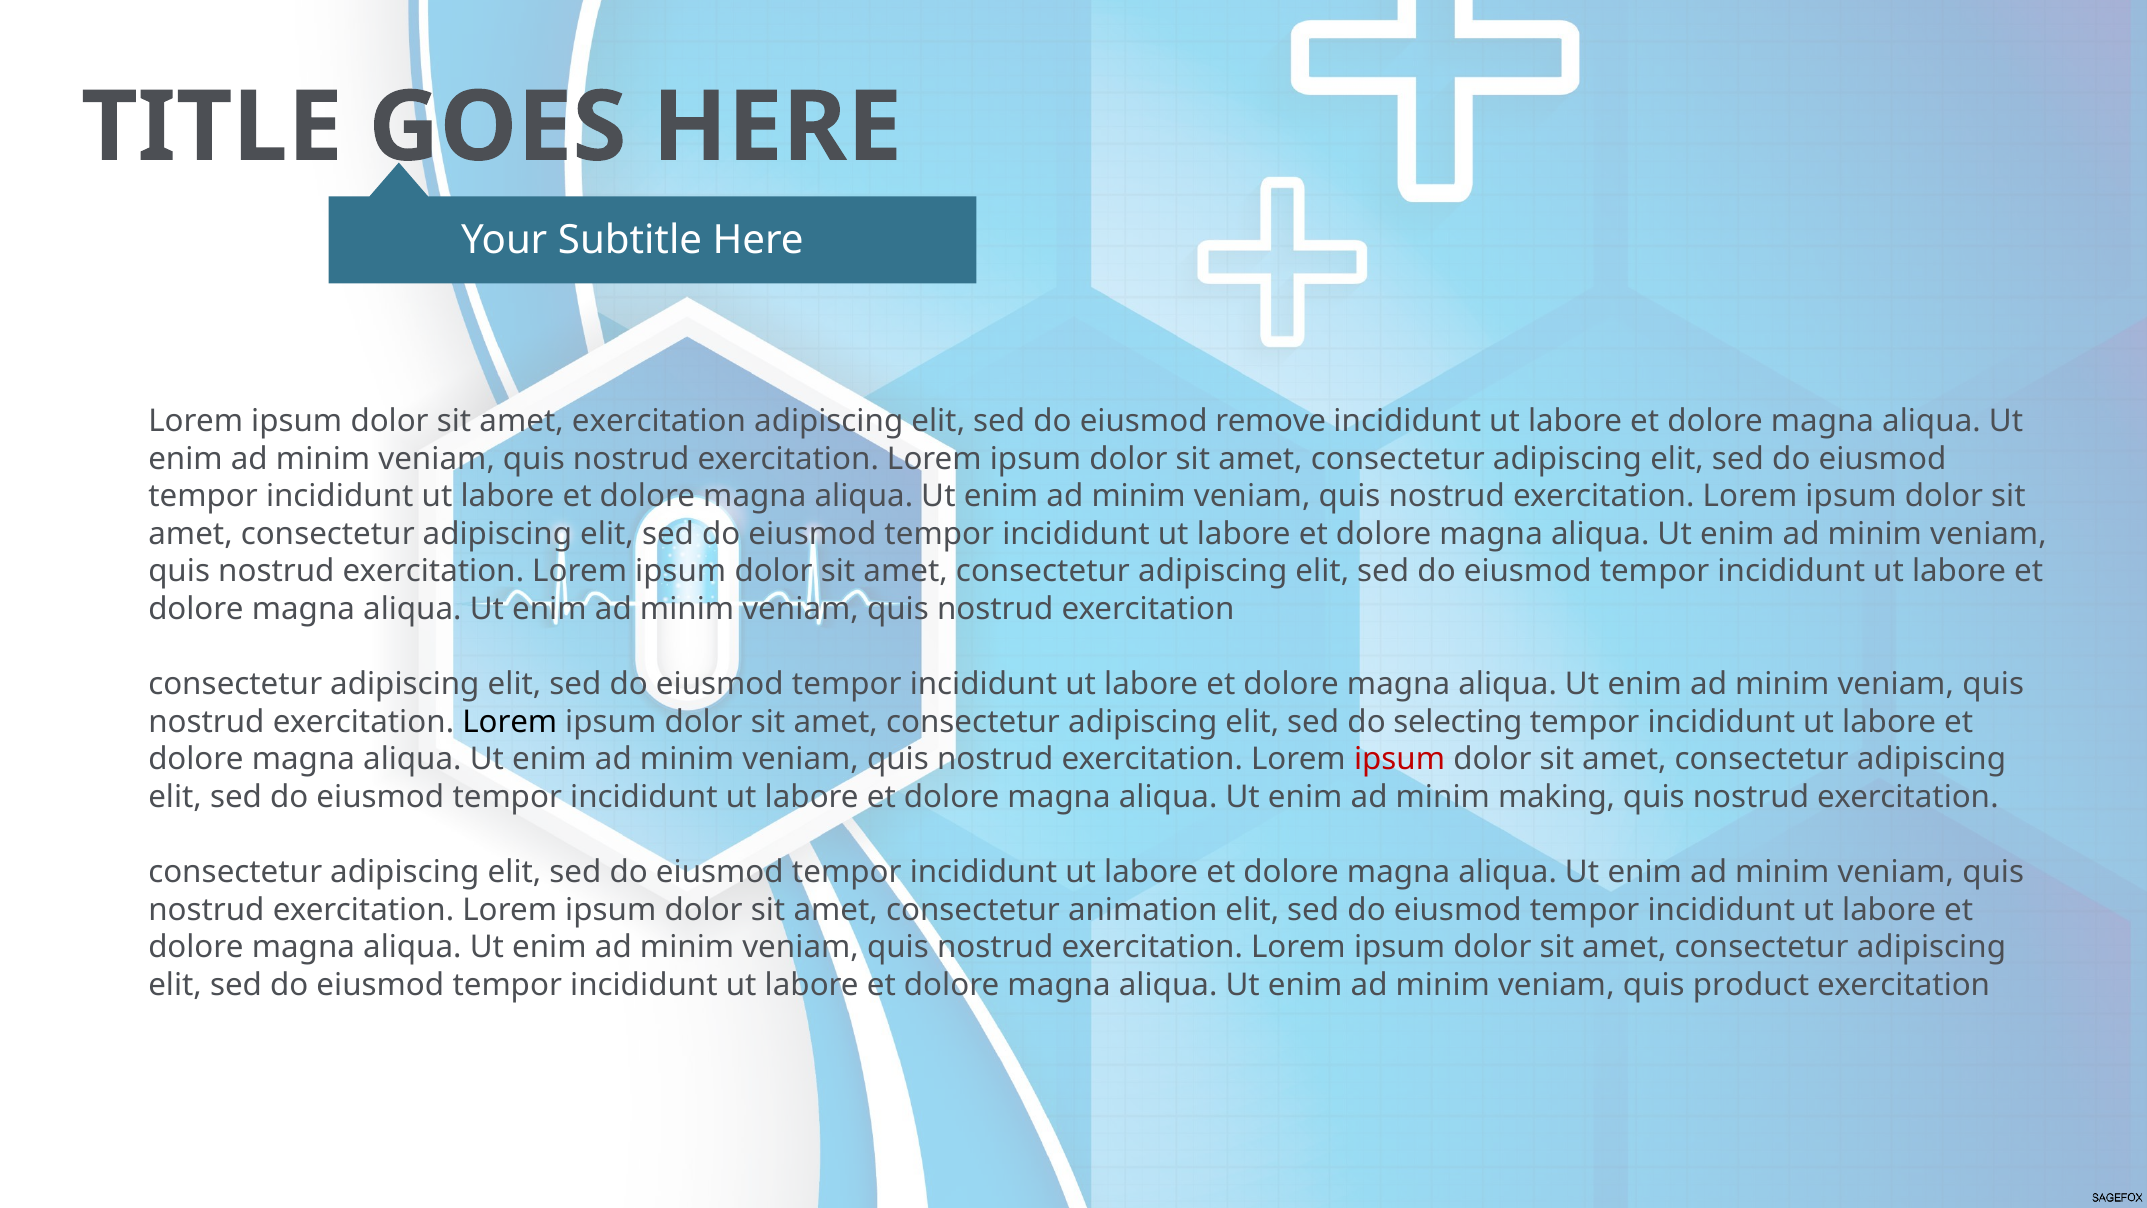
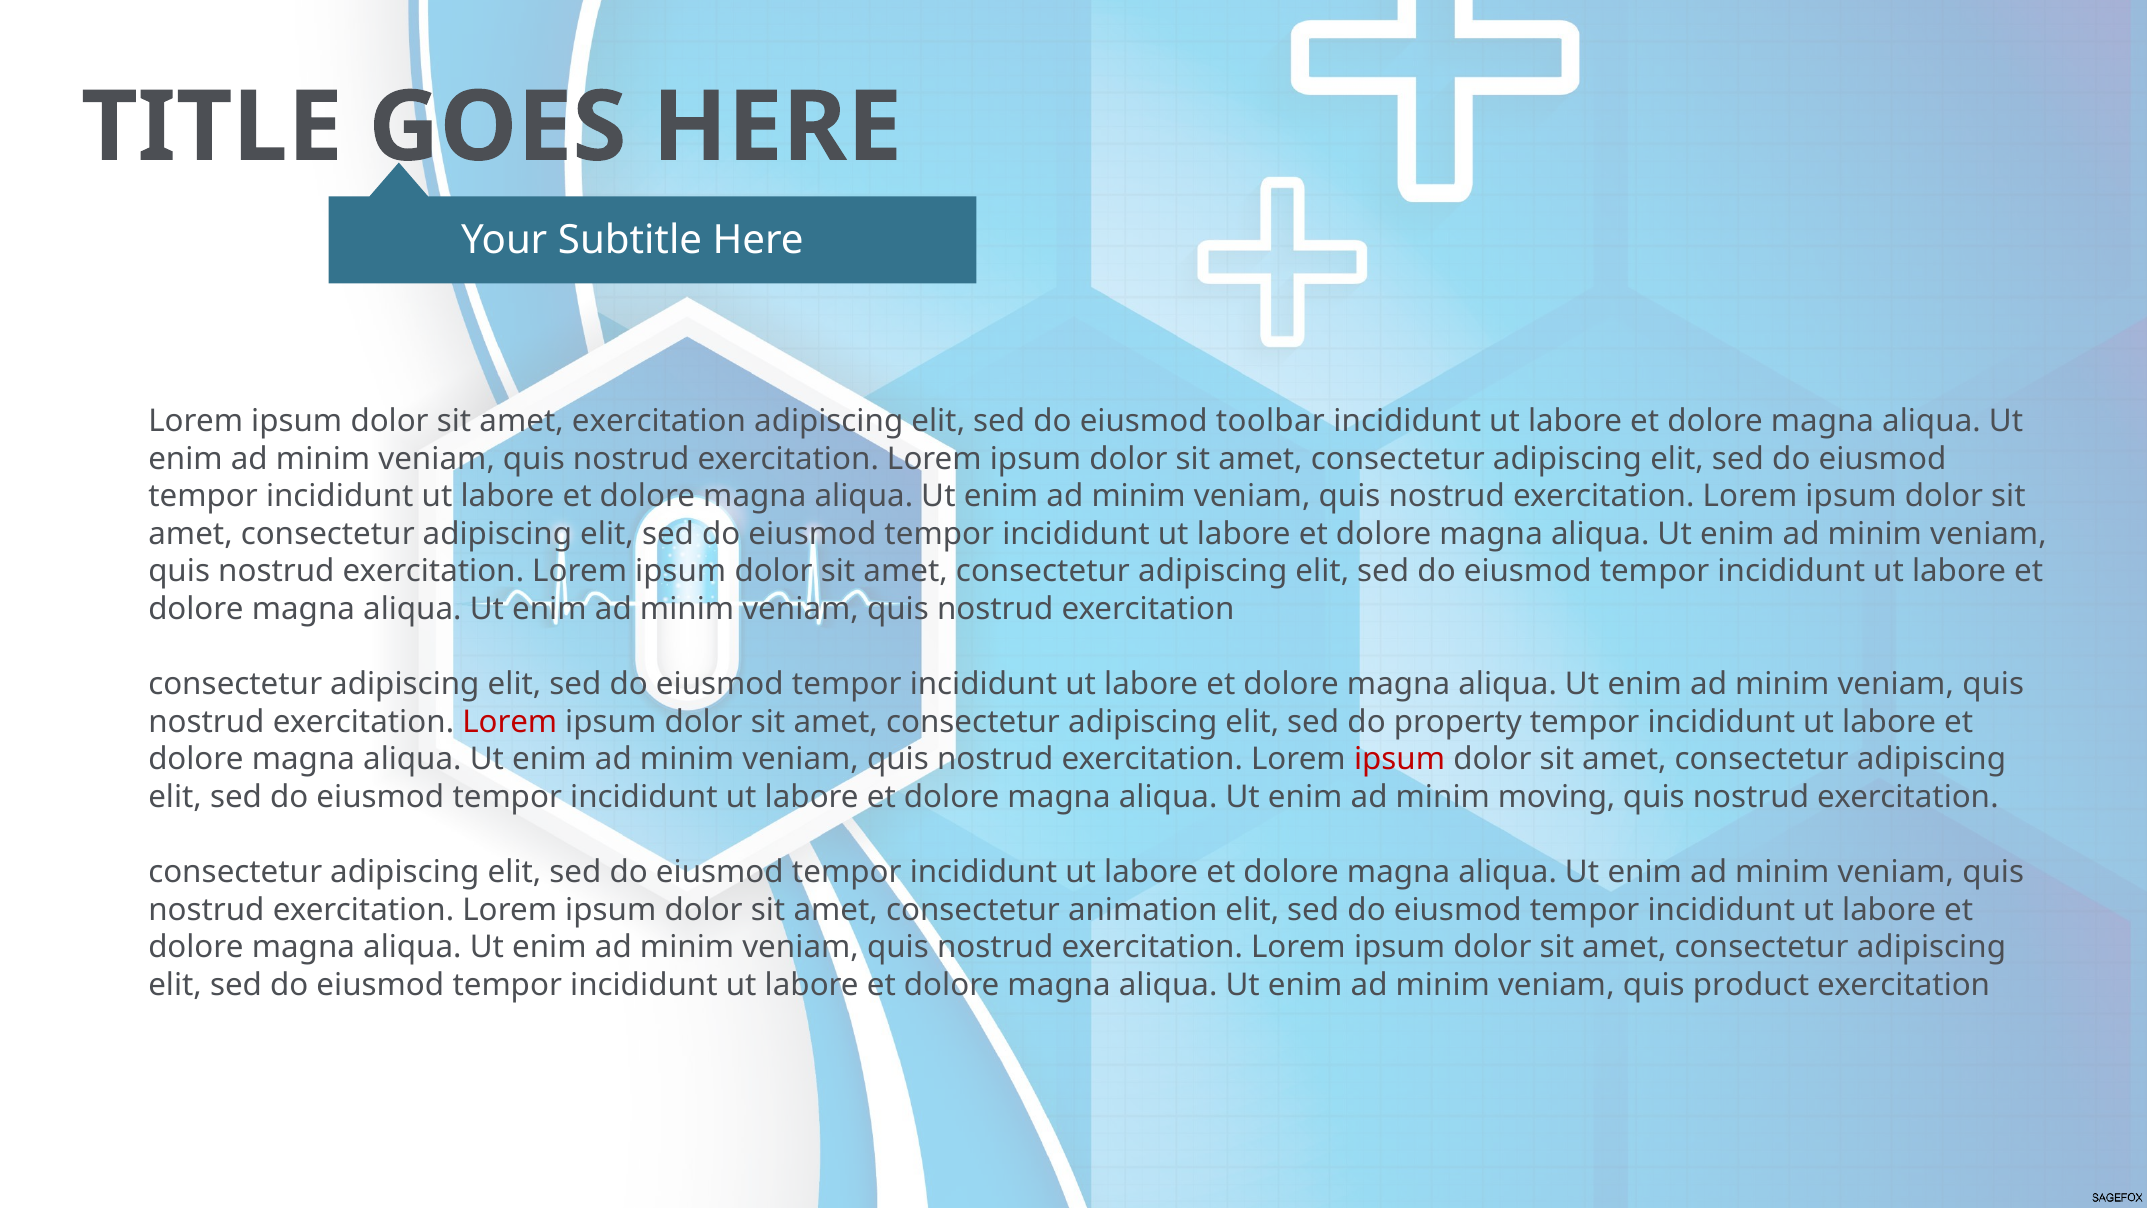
remove: remove -> toolbar
Lorem at (510, 722) colour: black -> red
selecting: selecting -> property
making: making -> moving
